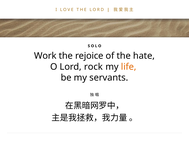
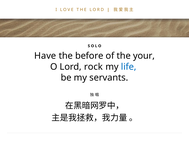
Work: Work -> Have
rejoice: rejoice -> before
hate: hate -> your
life colour: orange -> blue
